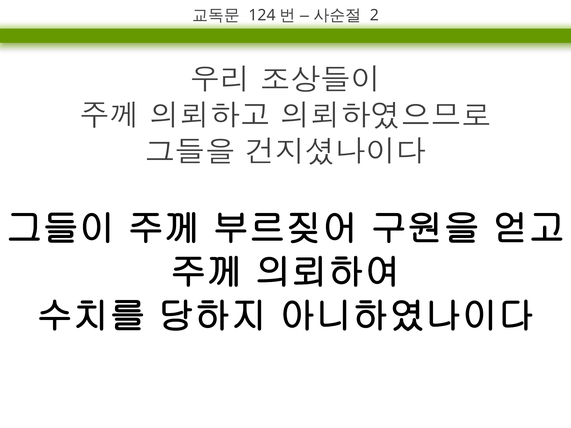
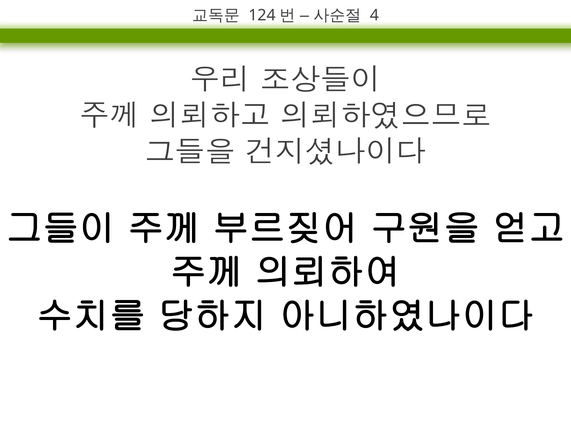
2: 2 -> 4
